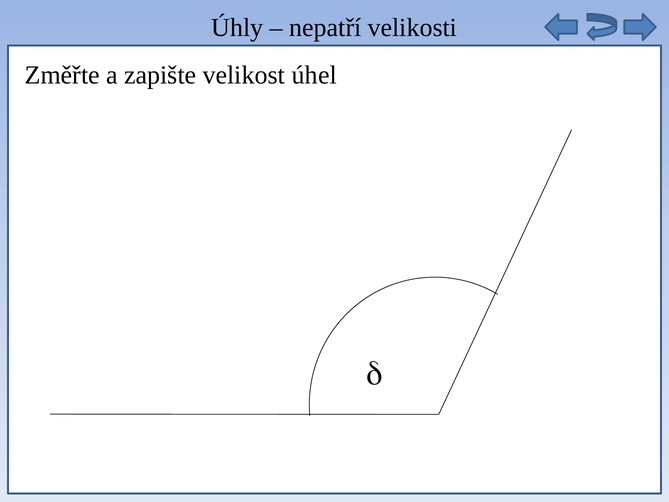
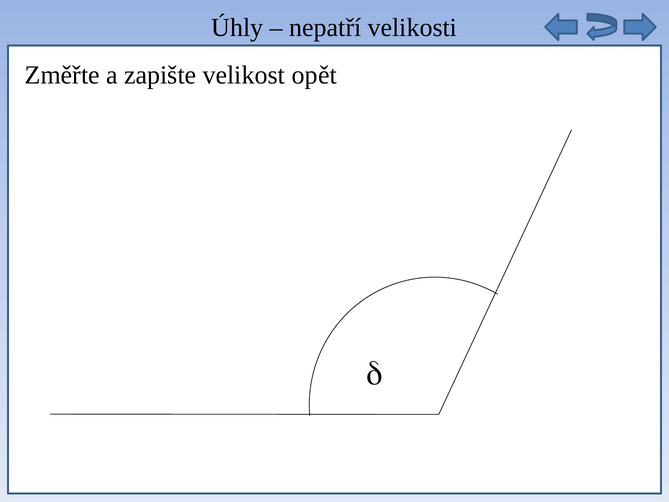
velikost úhel: úhel -> opět
